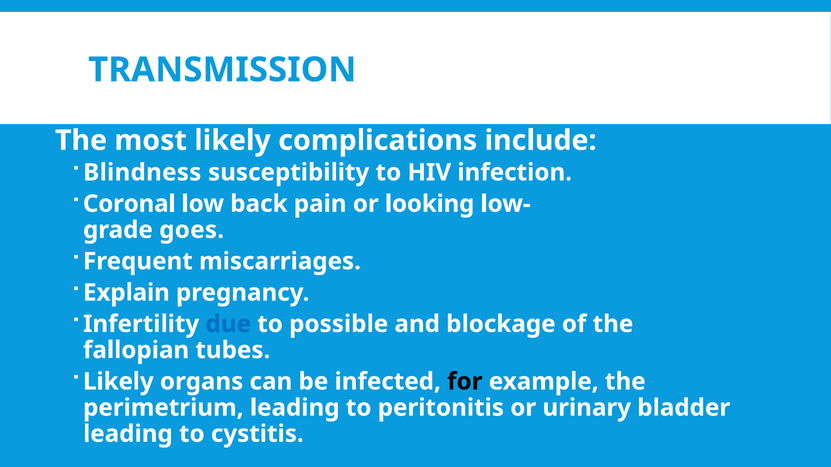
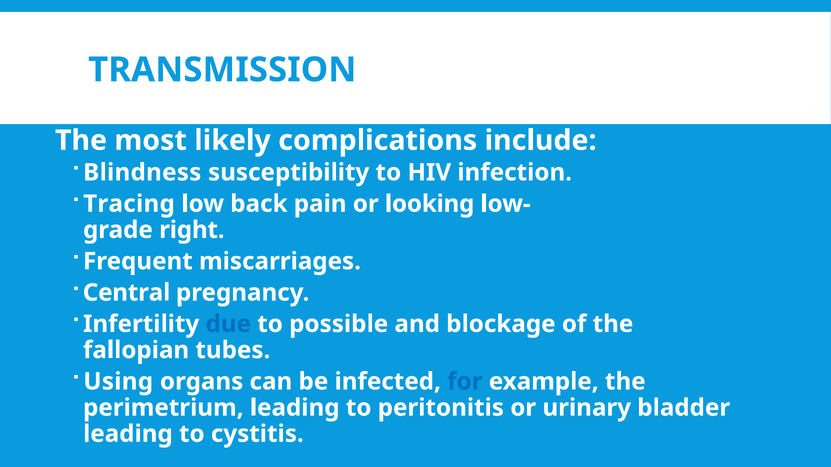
Coronal: Coronal -> Tracing
goes: goes -> right
Explain: Explain -> Central
Likely at (118, 382): Likely -> Using
for colour: black -> blue
